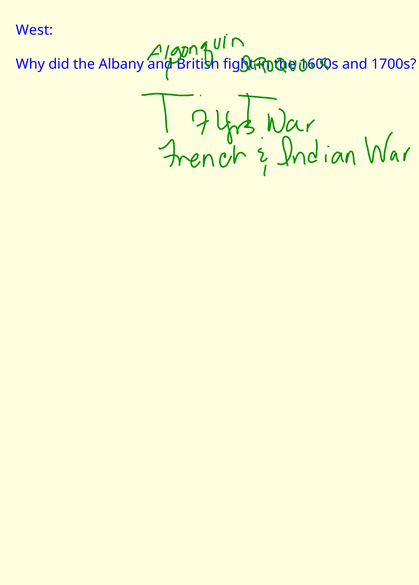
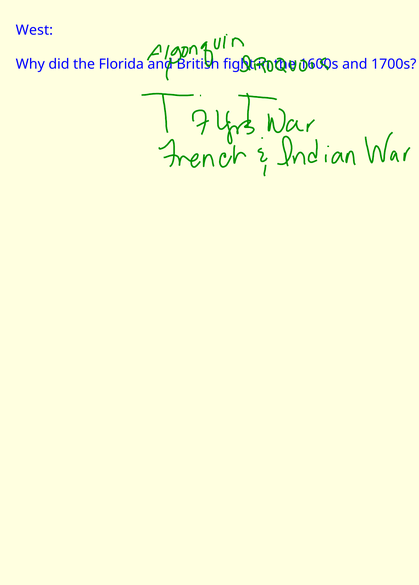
Albany: Albany -> Florida
